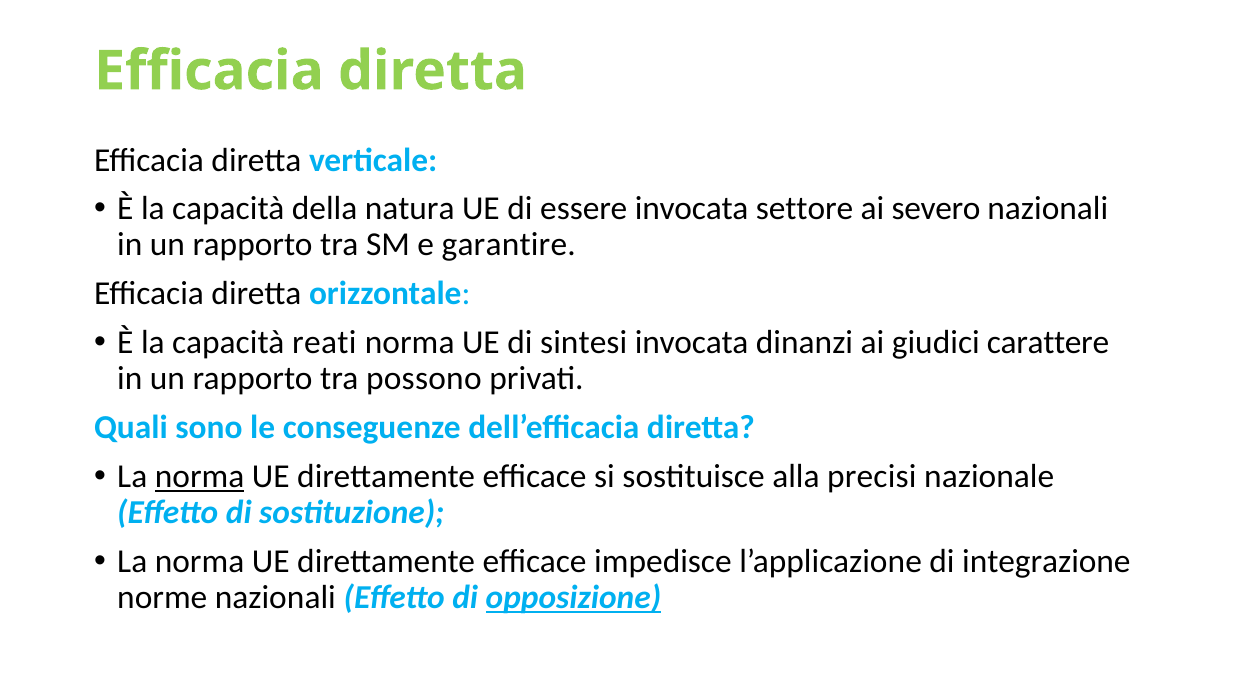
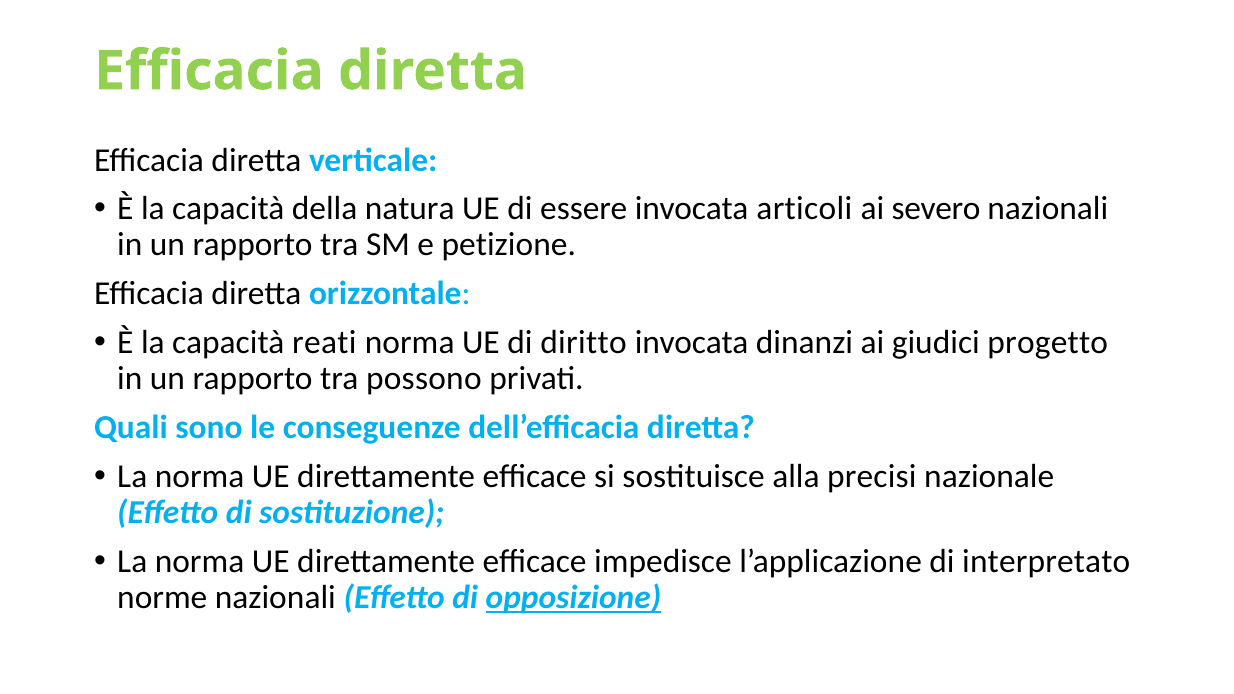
settore: settore -> articoli
garantire: garantire -> petizione
sintesi: sintesi -> diritto
carattere: carattere -> progetto
norma at (200, 477) underline: present -> none
integrazione: integrazione -> interpretato
